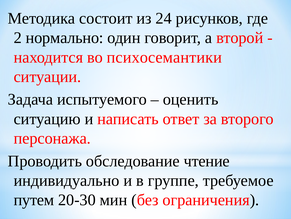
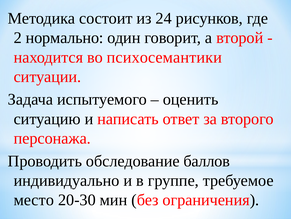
чтение: чтение -> баллов
путем: путем -> место
